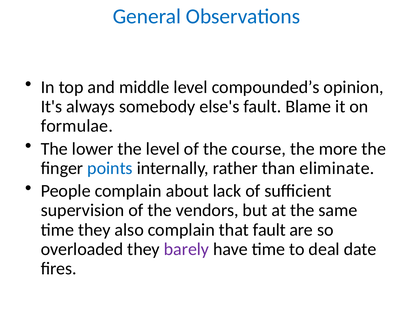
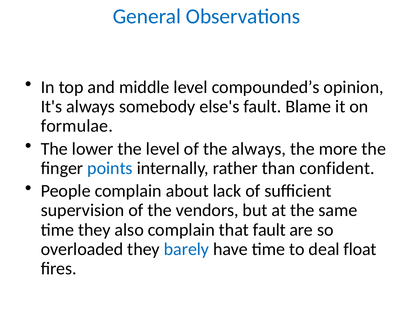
the course: course -> always
eliminate: eliminate -> confident
barely colour: purple -> blue
date: date -> float
